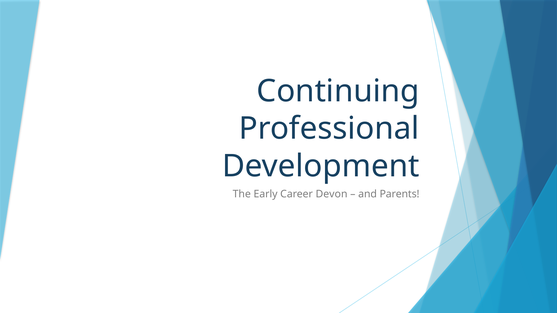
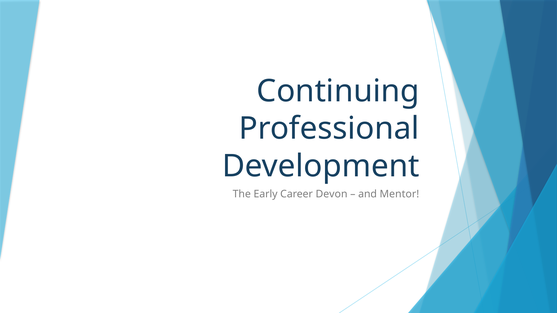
Parents: Parents -> Mentor
